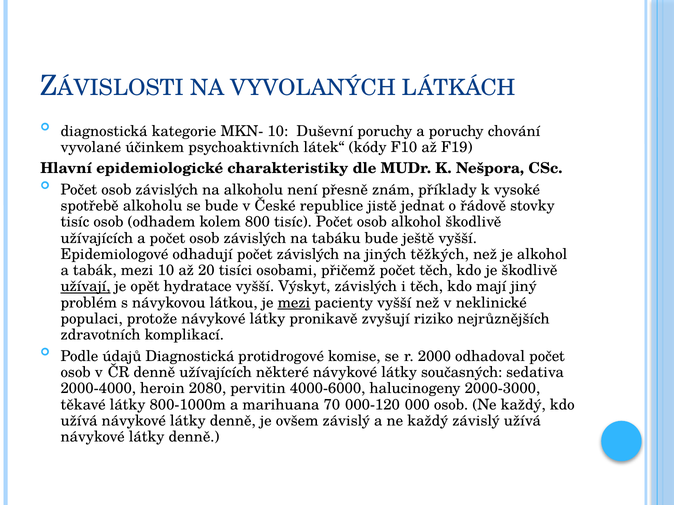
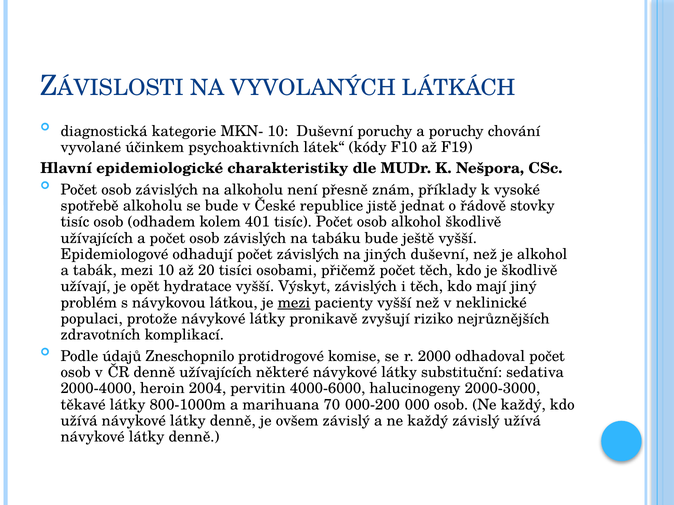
800: 800 -> 401
jiných těžkých: těžkých -> duševní
užívají underline: present -> none
údajů Diagnostická: Diagnostická -> Zneschopnilo
současných: současných -> substituční
2080: 2080 -> 2004
000-120: 000-120 -> 000-200
